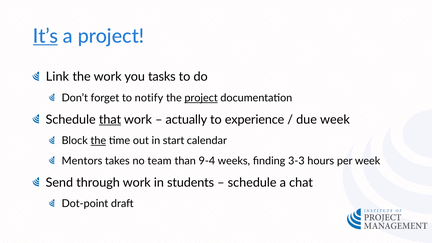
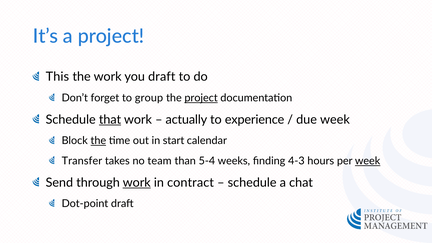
It’s underline: present -> none
Link: Link -> This
you tasks: tasks -> draft
notify: notify -> group
Mentors: Mentors -> Transfer
9-4: 9-4 -> 5-4
3-3: 3-3 -> 4-3
week at (368, 161) underline: none -> present
work at (137, 183) underline: none -> present
students: students -> contract
